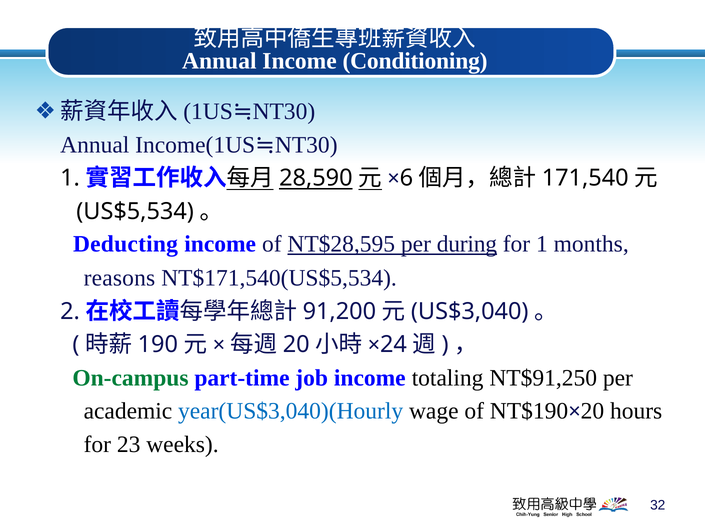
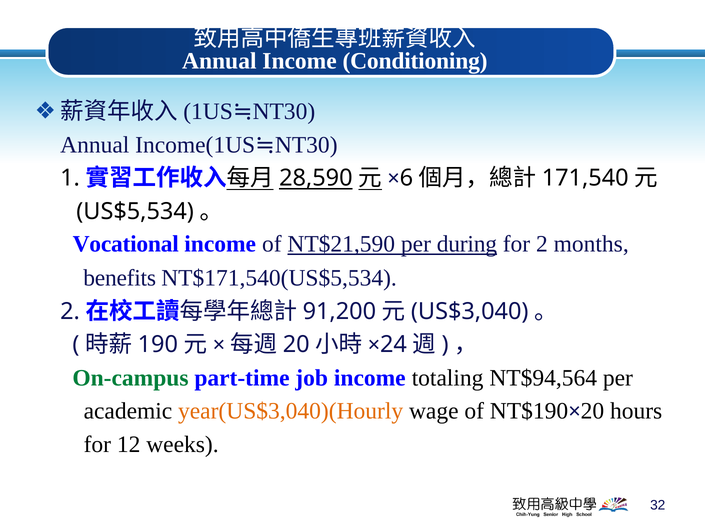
Deducting: Deducting -> Vocational
NT$28,595: NT$28,595 -> NT$21,590
for 1: 1 -> 2
reasons: reasons -> benefits
NT$91,250: NT$91,250 -> NT$94,564
year(US$3,040)(Hourly colour: blue -> orange
23: 23 -> 12
